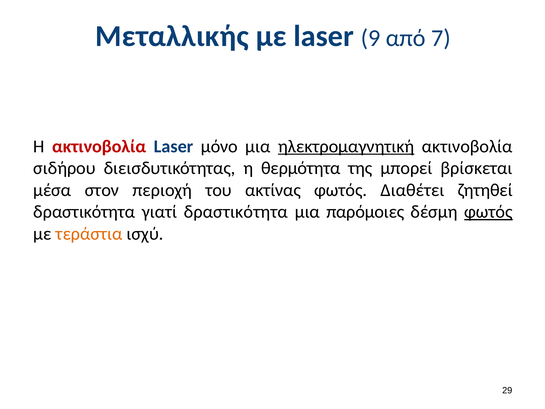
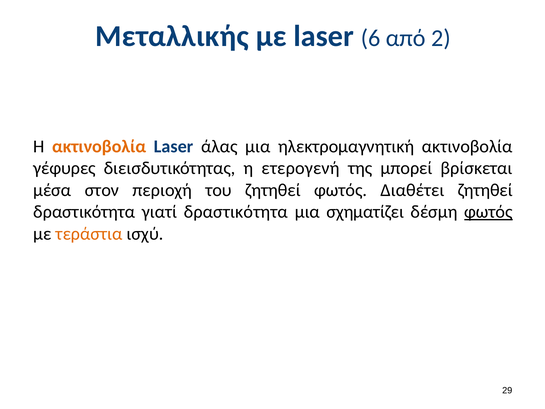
9: 9 -> 6
7: 7 -> 2
ακτινοβολία at (99, 146) colour: red -> orange
μόνο: μόνο -> άλας
ηλεκτρομαγνητική underline: present -> none
σιδήρου: σιδήρου -> γέφυρες
θερμότητα: θερμότητα -> ετερογενή
του ακτίνας: ακτίνας -> ζητηθεί
παρόμοιες: παρόμοιες -> σχηματίζει
